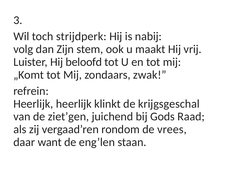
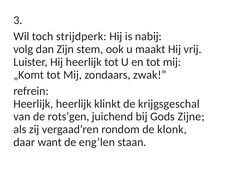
Hij beloofd: beloofd -> heerlijk
ziet’gen: ziet’gen -> rots’gen
Raad: Raad -> Zijne
vrees: vrees -> klonk
